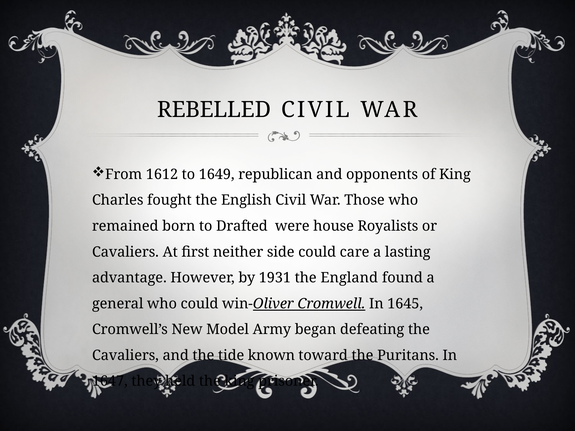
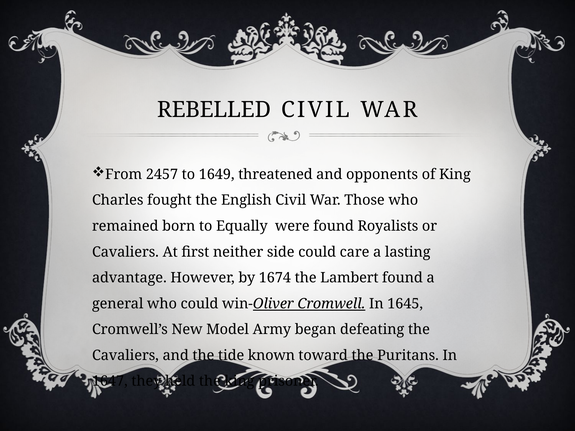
1612: 1612 -> 2457
republican: republican -> threatened
Drafted: Drafted -> Equally
were house: house -> found
1931: 1931 -> 1674
England: England -> Lambert
